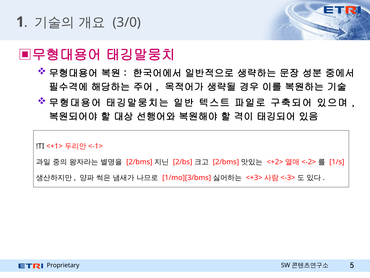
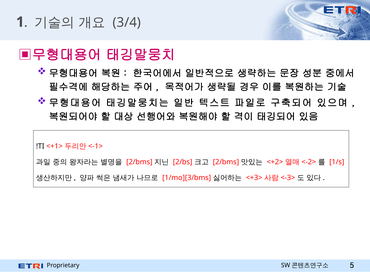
3/0: 3/0 -> 3/4
